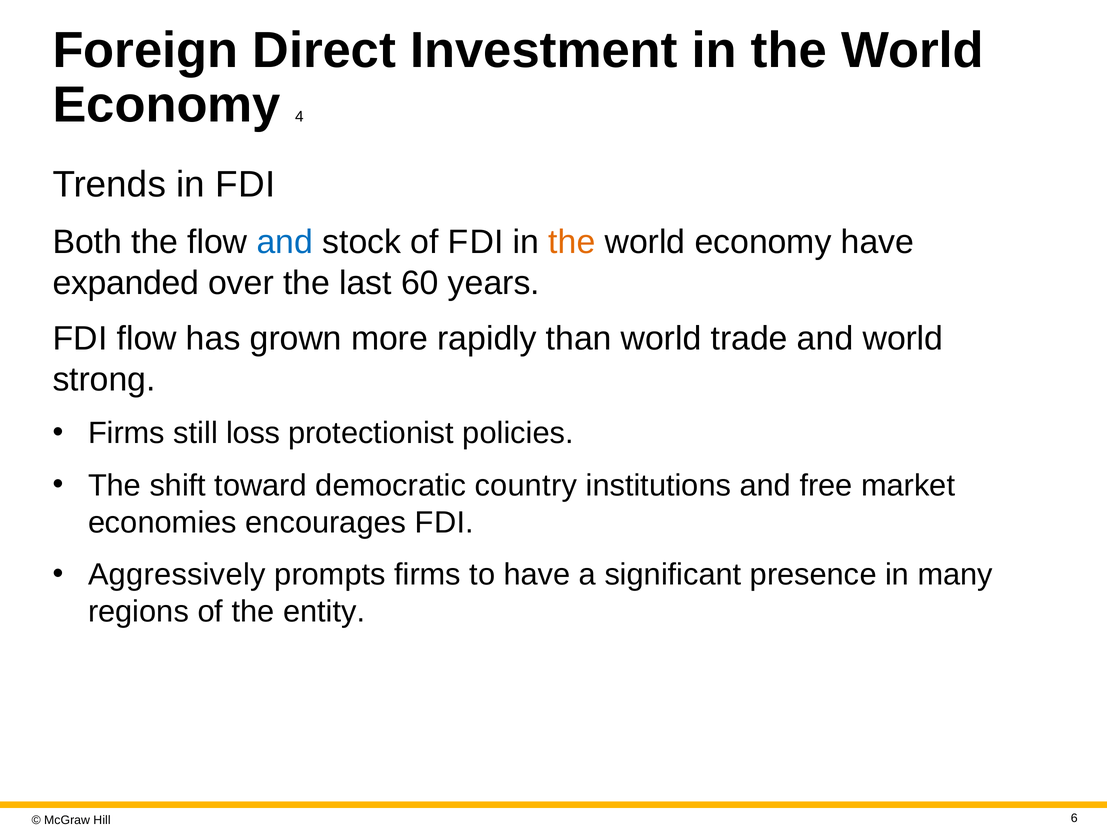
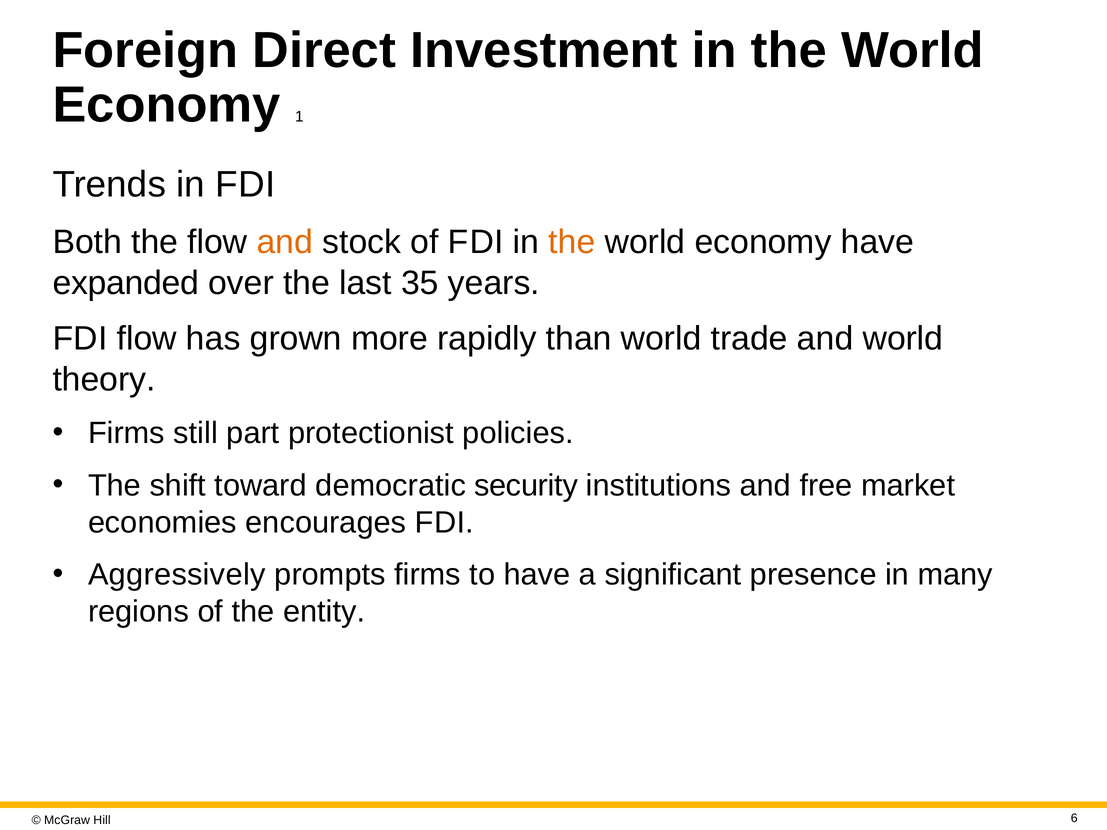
4: 4 -> 1
and at (285, 242) colour: blue -> orange
60: 60 -> 35
strong: strong -> theory
loss: loss -> part
country: country -> security
